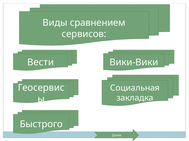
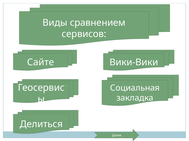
Вести: Вести -> Сайте
Быстрого: Быстрого -> Делиться
